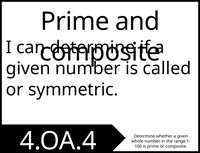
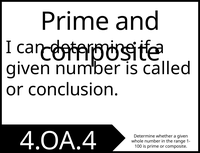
symmetric: symmetric -> conclusion
